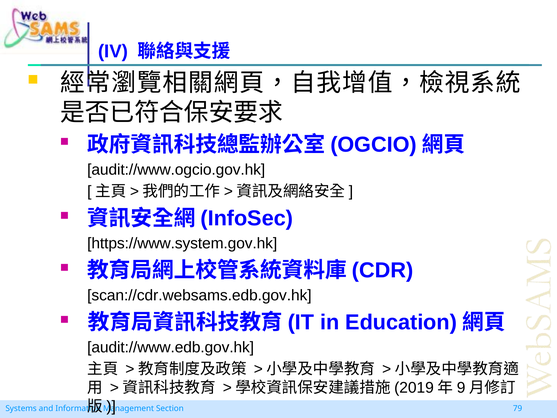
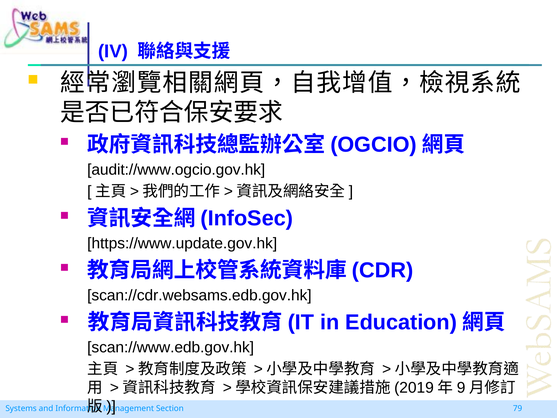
https://www.system.gov.hk: https://www.system.gov.hk -> https://www.update.gov.hk
audit://www.edb.gov.hk: audit://www.edb.gov.hk -> scan://www.edb.gov.hk
